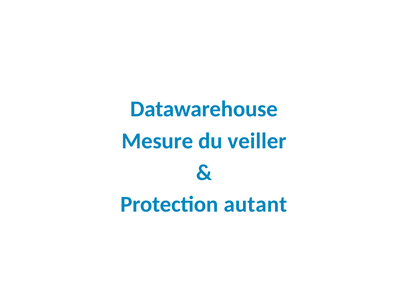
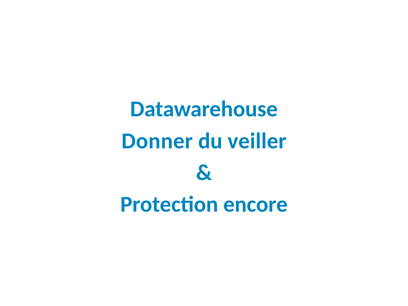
Mesure: Mesure -> Donner
autant: autant -> encore
